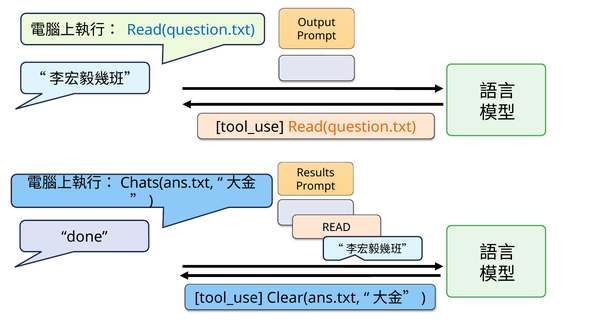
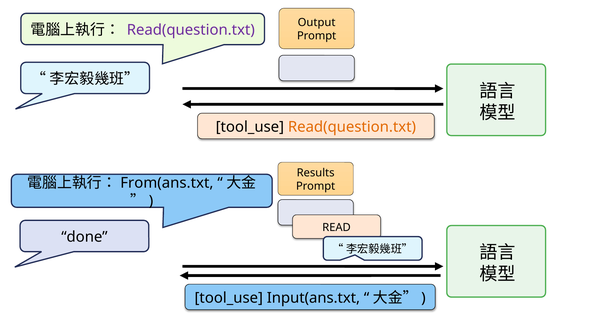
Read(question.txt at (191, 30) colour: blue -> purple
Chats(ans.txt: Chats(ans.txt -> From(ans.txt
Clear(ans.txt: Clear(ans.txt -> Input(ans.txt
